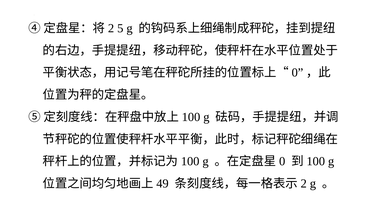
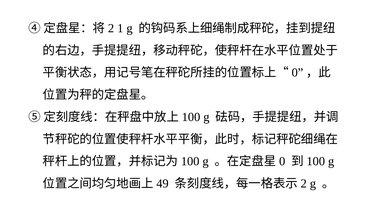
5: 5 -> 1
